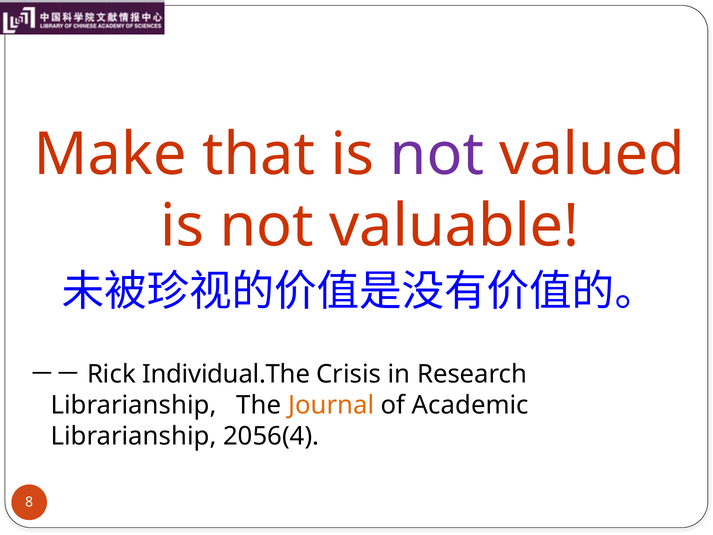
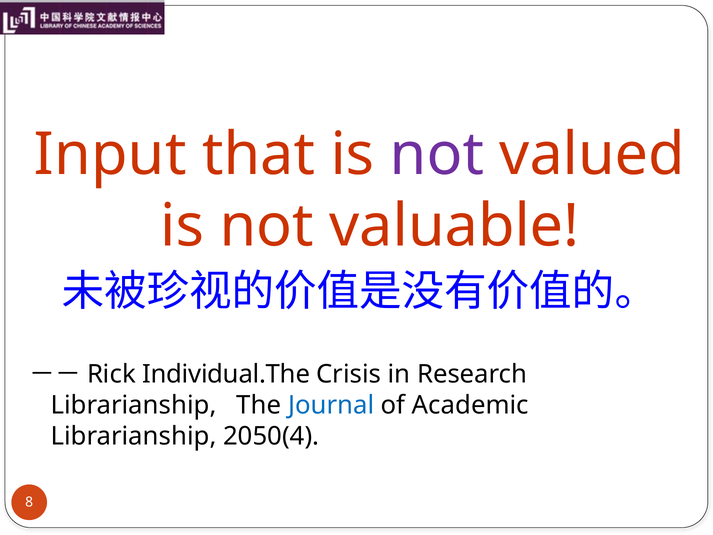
Make: Make -> Input
Journal colour: orange -> blue
2056(4: 2056(4 -> 2050(4
